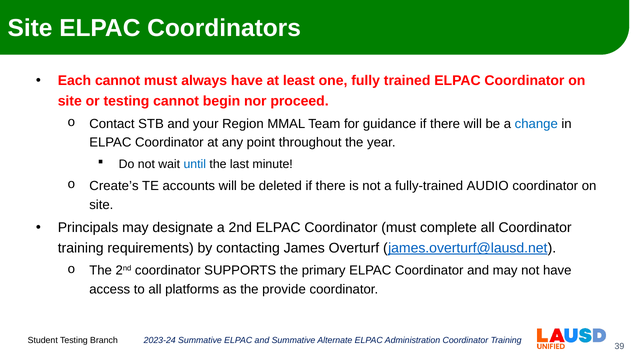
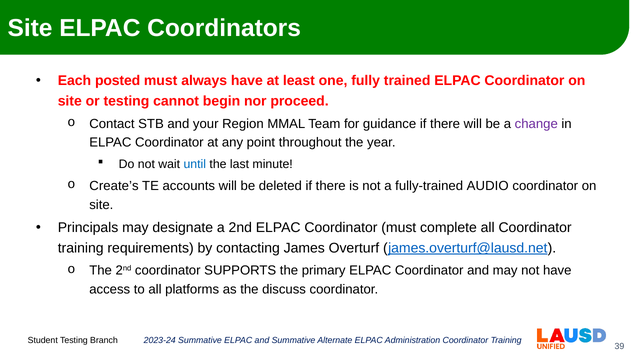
Each cannot: cannot -> posted
change colour: blue -> purple
provide: provide -> discuss
